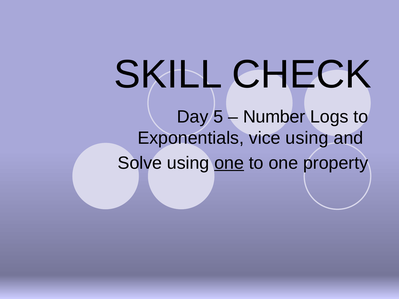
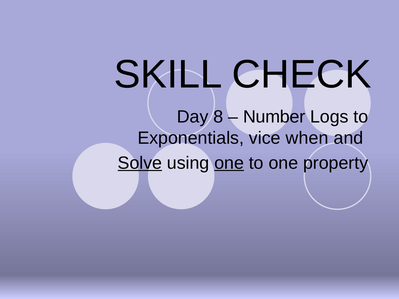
5: 5 -> 8
vice using: using -> when
Solve underline: none -> present
